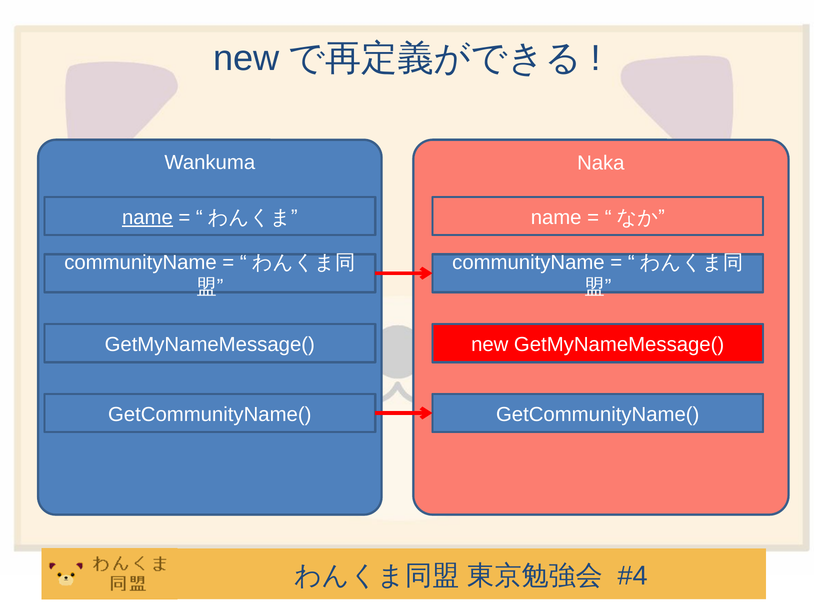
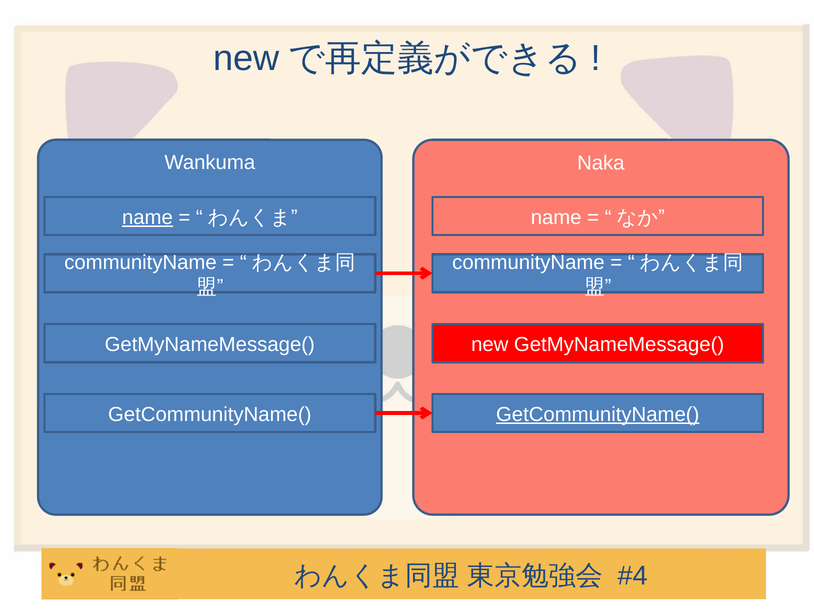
GetCommunityName( at (598, 415) underline: none -> present
